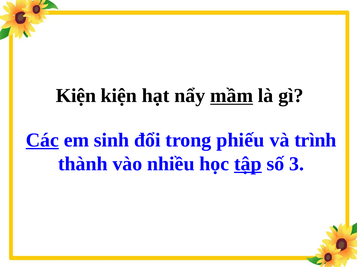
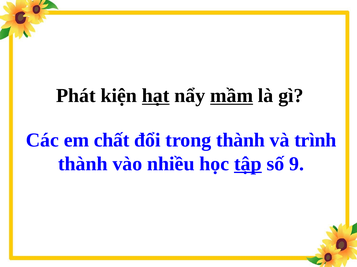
Kiện at (76, 96): Kiện -> Phát
hạt underline: none -> present
Các underline: present -> none
sinh: sinh -> chất
trong phiếu: phiếu -> thành
3: 3 -> 9
